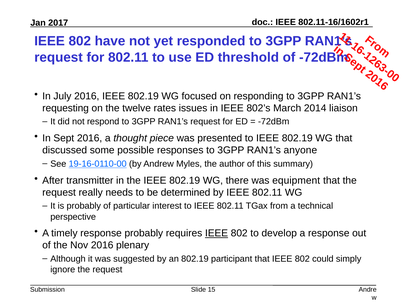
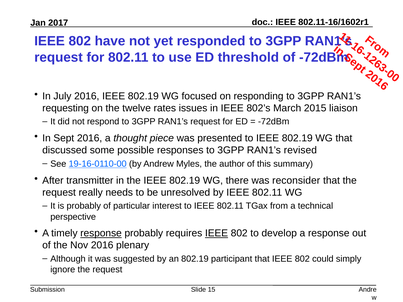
2014: 2014 -> 2015
anyone: anyone -> revised
equipment: equipment -> reconsider
determined: determined -> unresolved
response at (101, 233) underline: none -> present
